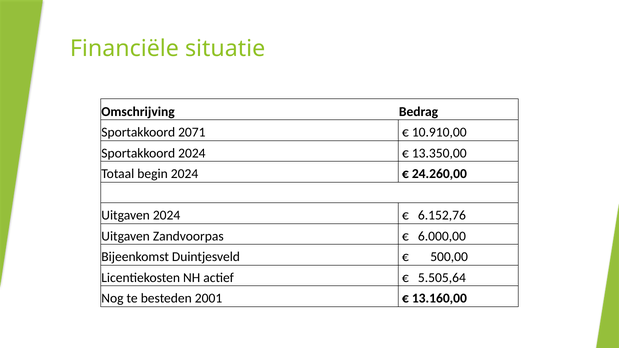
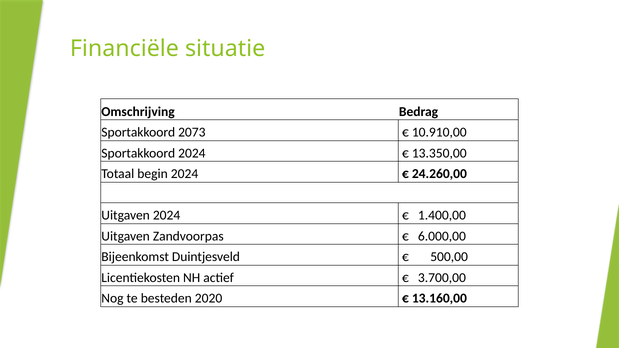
2071: 2071 -> 2073
6.152,76: 6.152,76 -> 1.400,00
5.505,64: 5.505,64 -> 3.700,00
2001: 2001 -> 2020
